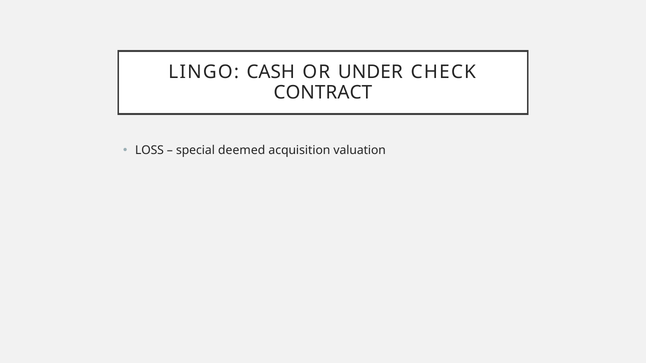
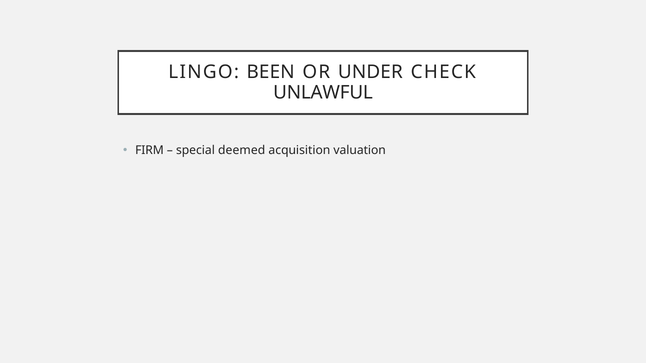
CASH: CASH -> BEEN
CONTRACT: CONTRACT -> UNLAWFUL
LOSS: LOSS -> FIRM
